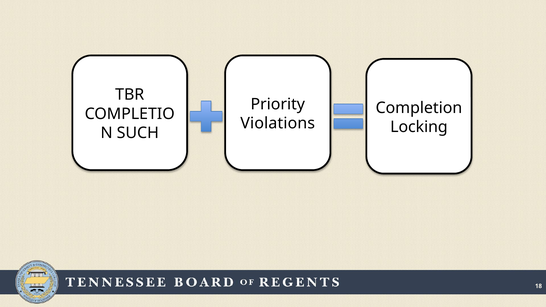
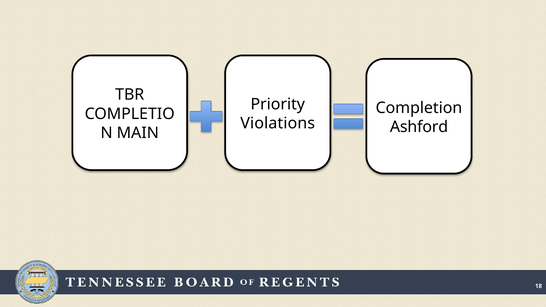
Locking: Locking -> Ashford
SUCH: SUCH -> MAIN
